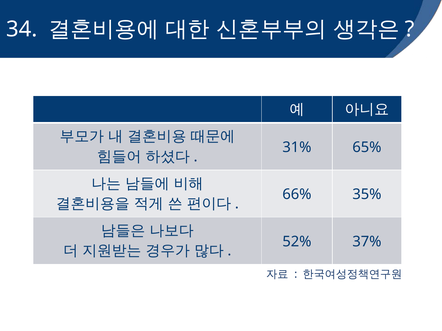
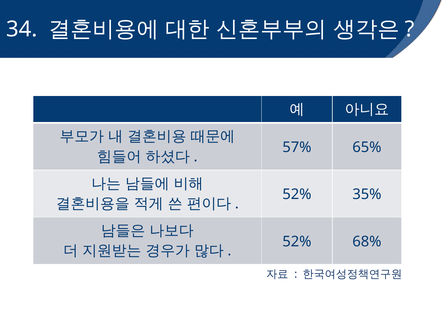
31%: 31% -> 57%
66% at (297, 195): 66% -> 52%
37%: 37% -> 68%
